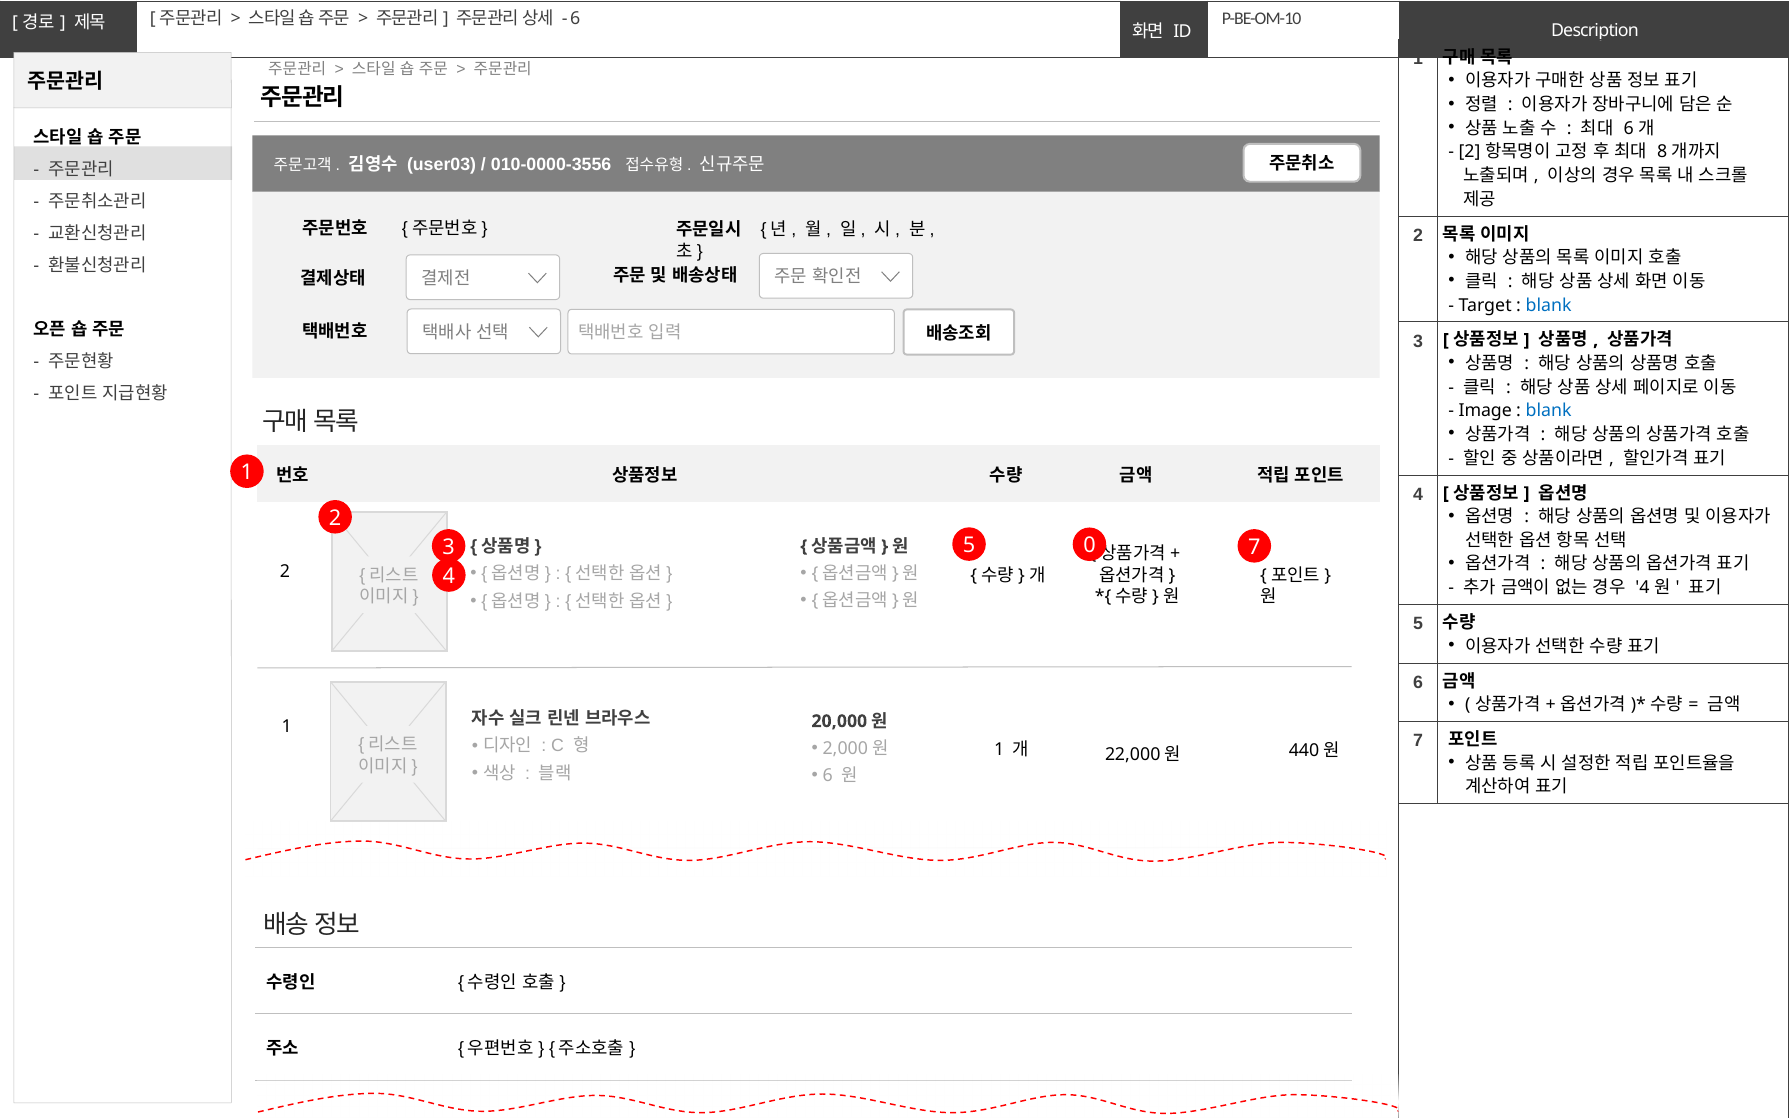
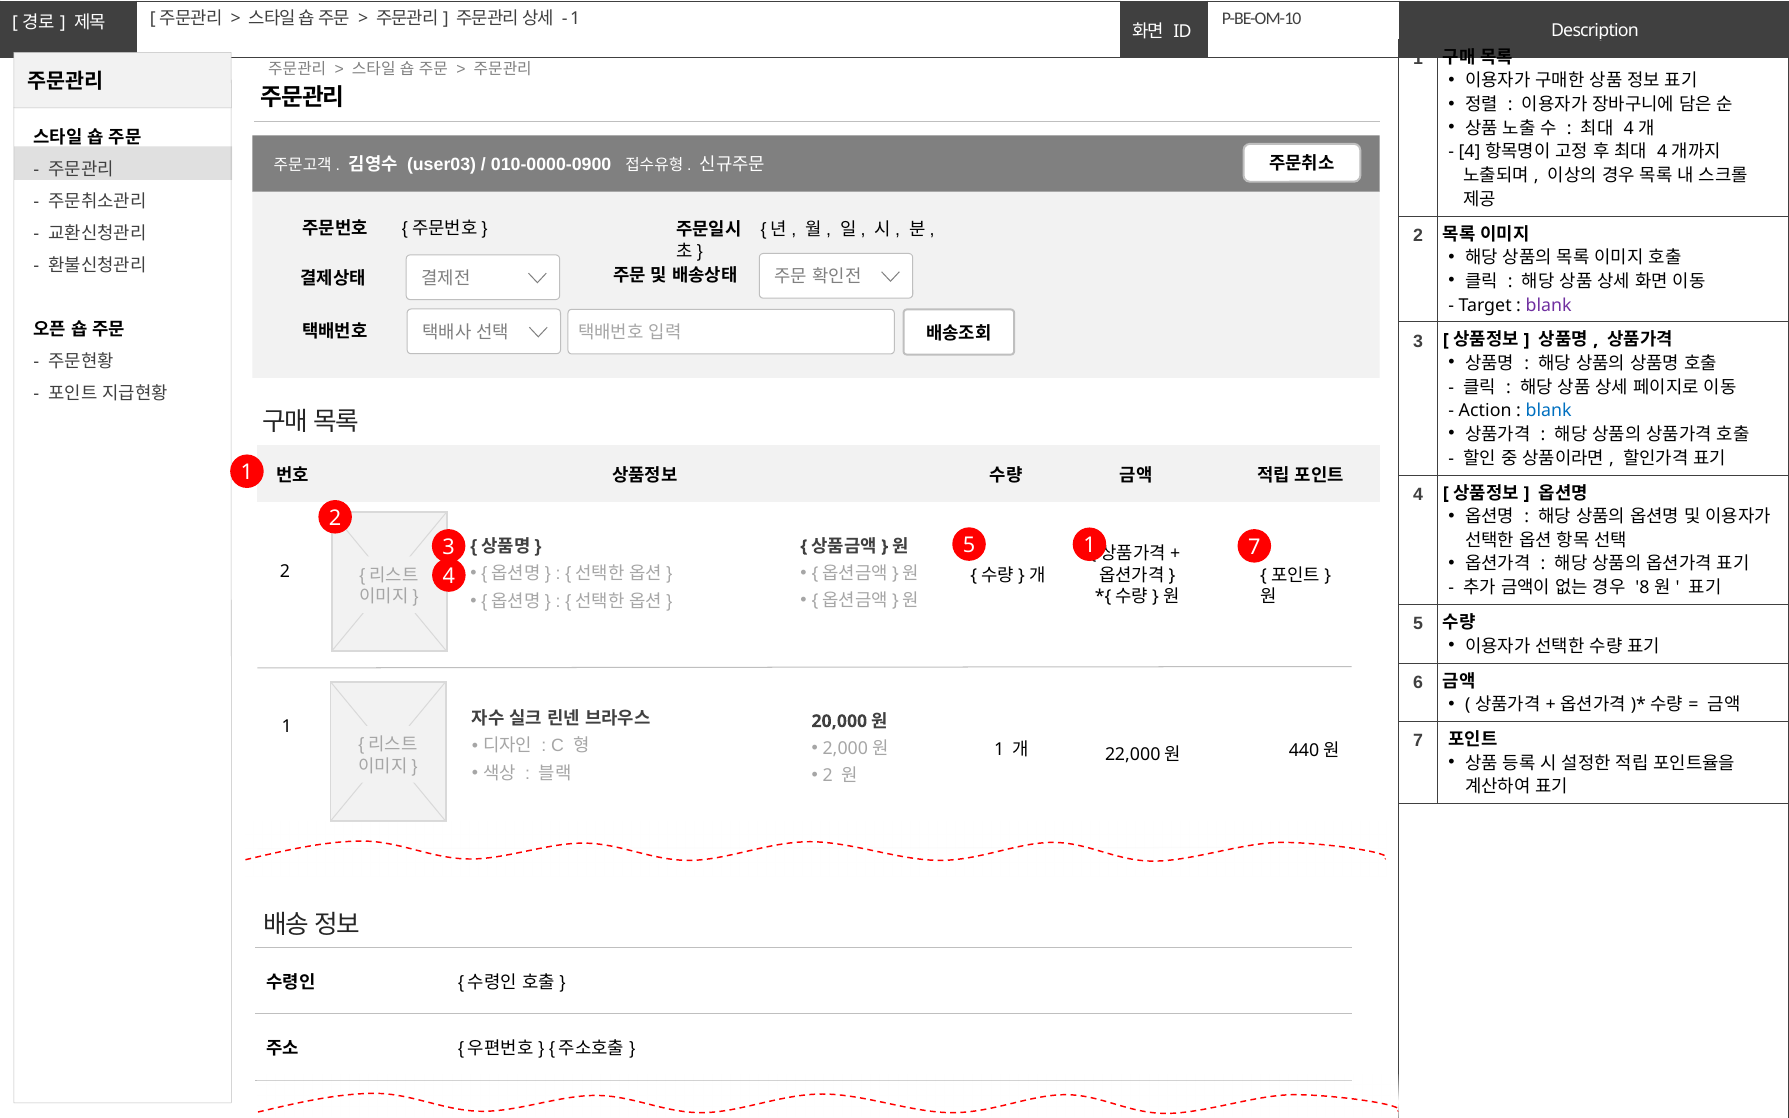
6 at (575, 18): 6 -> 1
6 at (1629, 128): 6 -> 4
2 at (1470, 152): 2 -> 4
8 at (1662, 152): 8 -> 4
010-0000-3556: 010-0000-3556 -> 010-0000-0900
blank at (1549, 305) colour: blue -> purple
Image: Image -> Action
5 0: 0 -> 1
4 at (1642, 588): 4 -> 8
6 at (828, 776): 6 -> 2
